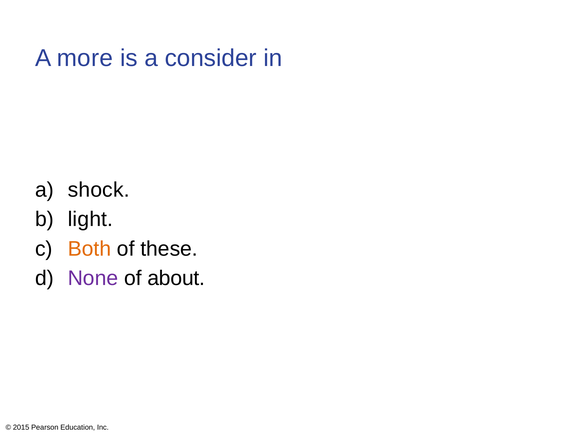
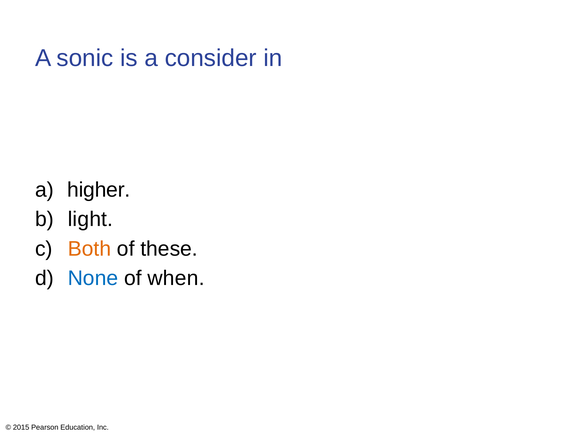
more: more -> sonic
shock: shock -> higher
None colour: purple -> blue
about: about -> when
